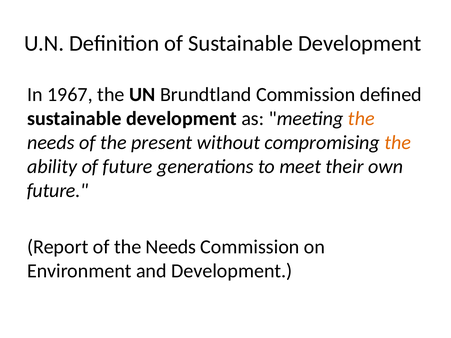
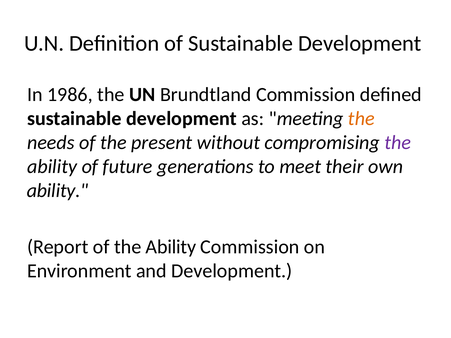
1967: 1967 -> 1986
the at (398, 143) colour: orange -> purple
future at (57, 191): future -> ability
of the Needs: Needs -> Ability
